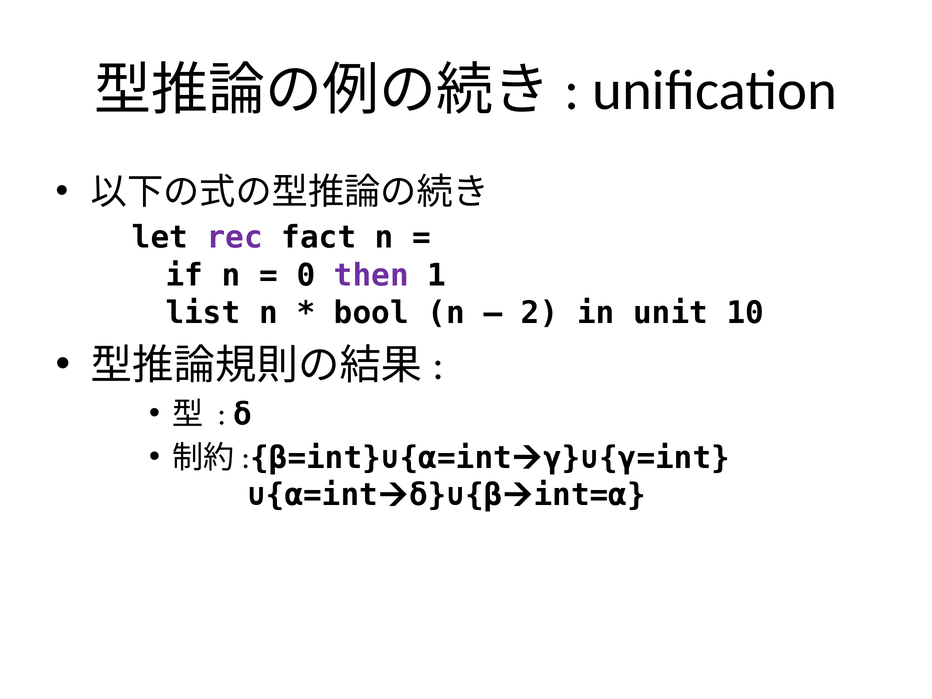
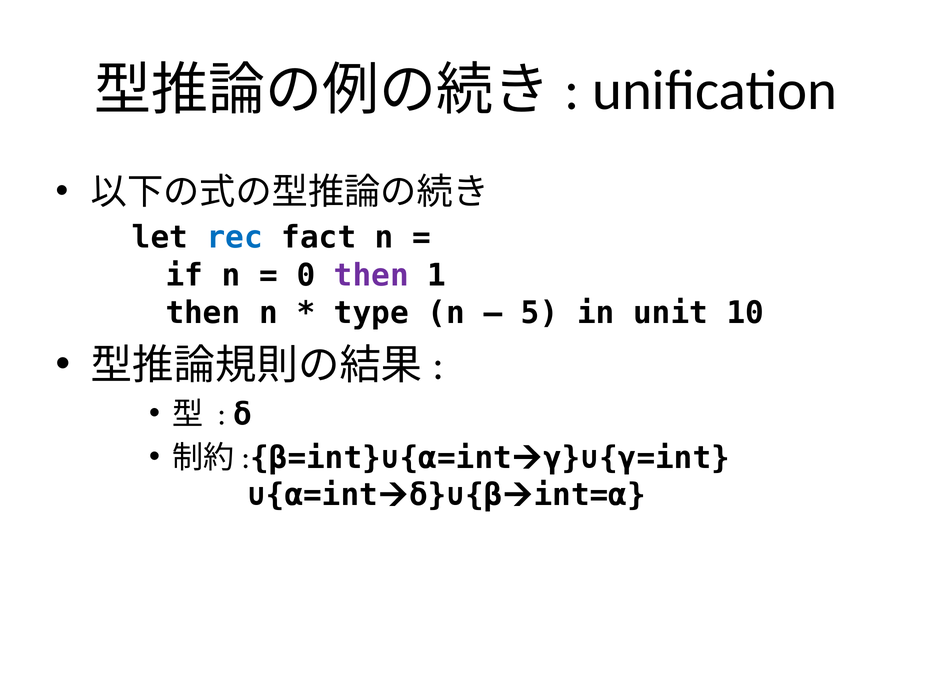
rec colour: purple -> blue
list at (203, 313): list -> then
bool: bool -> type
2: 2 -> 5
